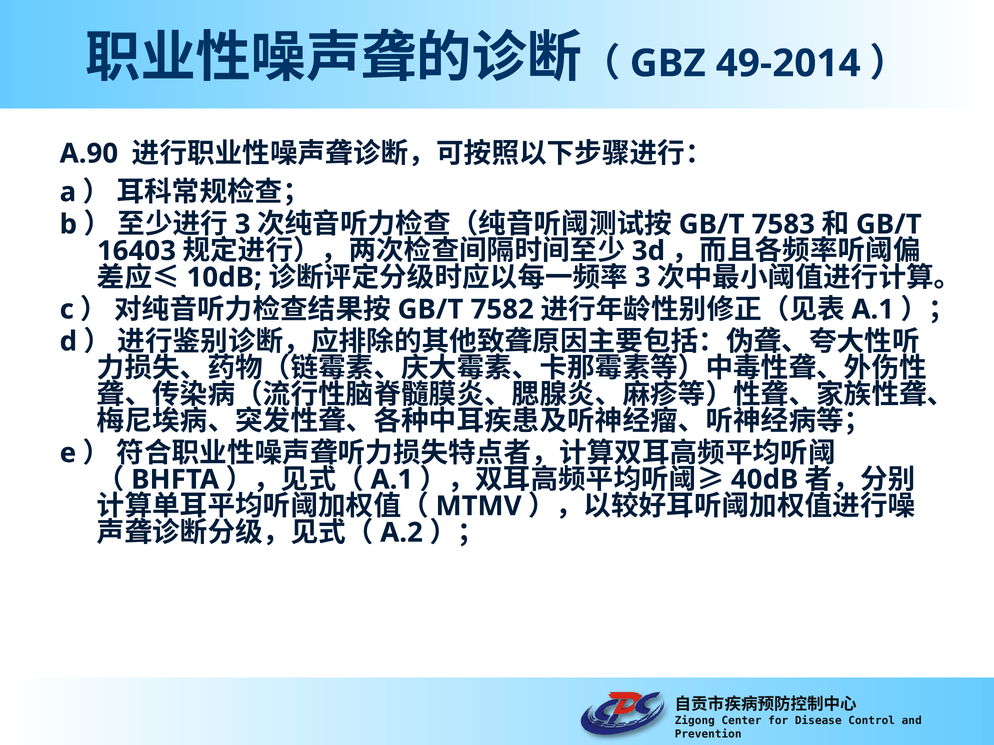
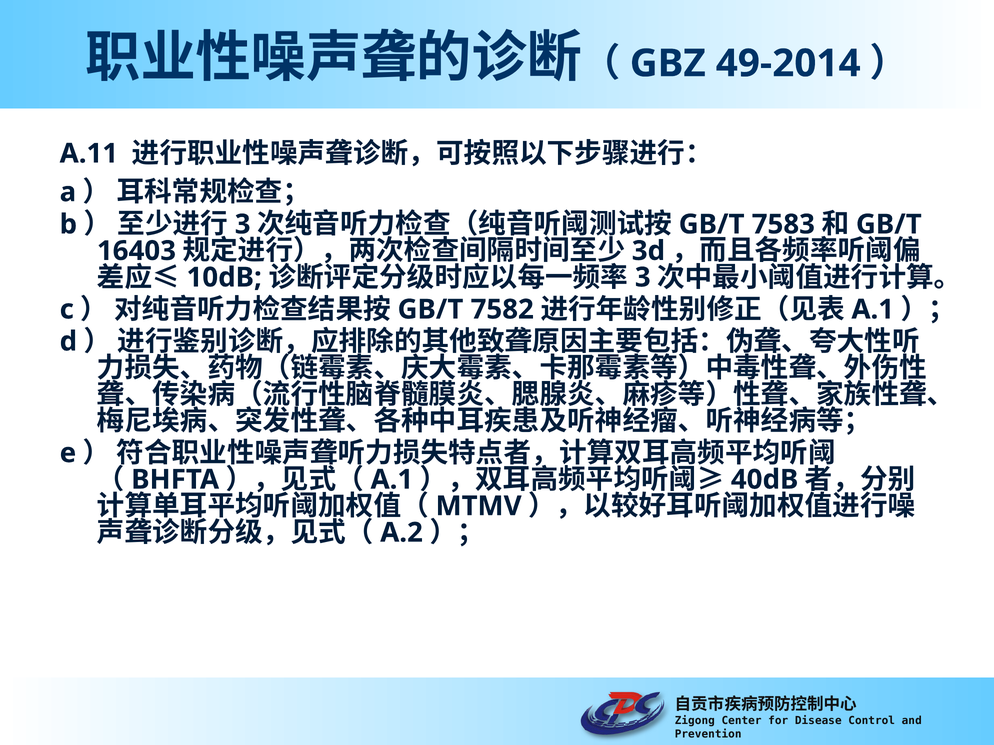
A.90: A.90 -> A.11
